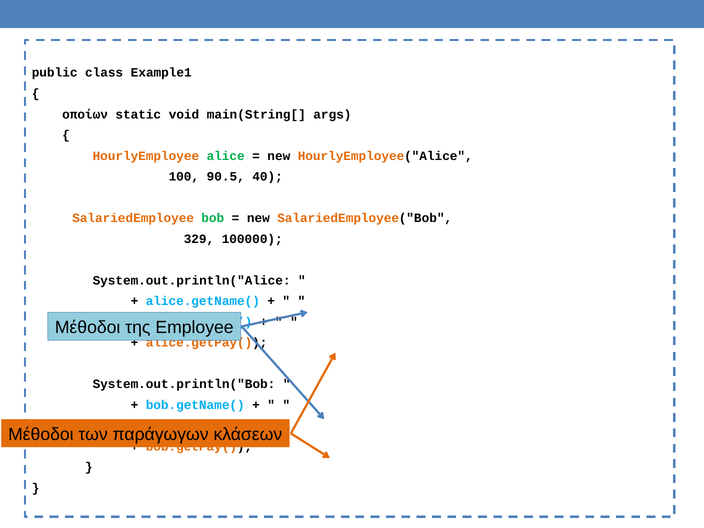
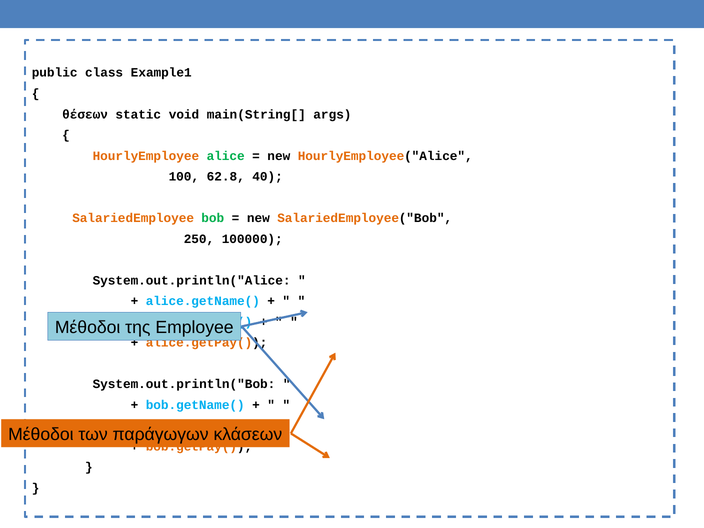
οποίων: οποίων -> θέσεων
90.5: 90.5 -> 62.8
329: 329 -> 250
